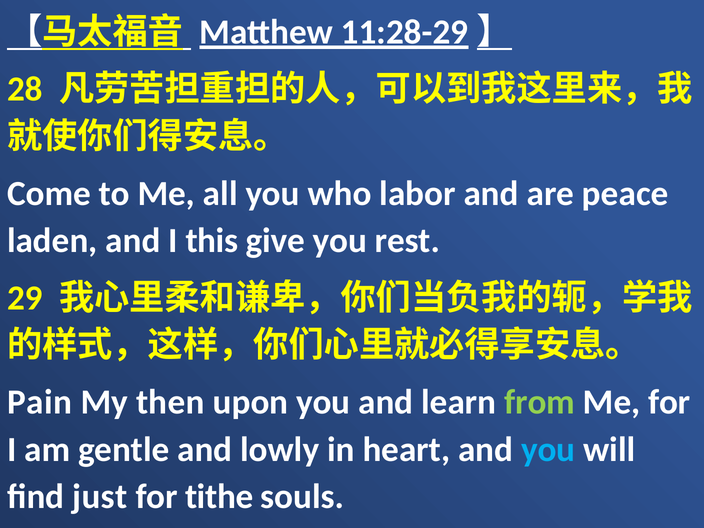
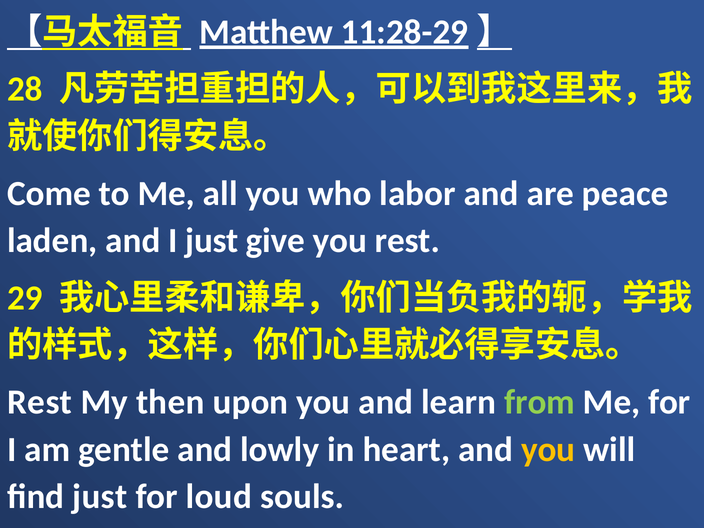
I this: this -> just
Pain at (40, 402): Pain -> Rest
you at (548, 450) colour: light blue -> yellow
tithe: tithe -> loud
